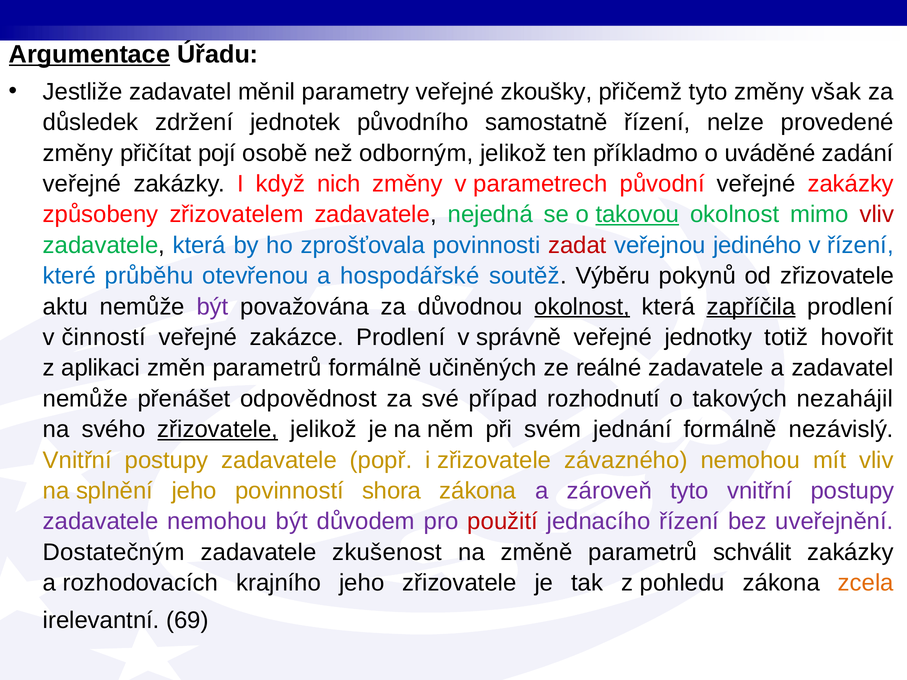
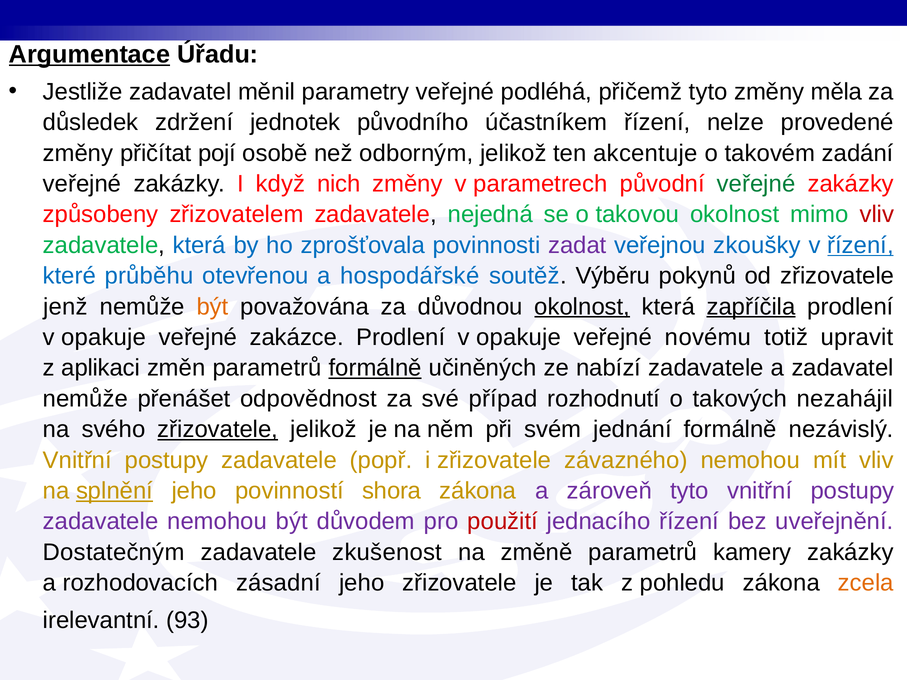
zkoušky: zkoušky -> podléhá
však: však -> měla
samostatně: samostatně -> účastníkem
příkladmo: příkladmo -> akcentuje
uváděné: uváděné -> takovém
veřejné at (756, 184) colour: black -> green
takovou underline: present -> none
zadat colour: red -> purple
jediného: jediného -> zkoušky
řízení at (860, 245) underline: none -> present
aktu: aktu -> jenž
být at (213, 307) colour: purple -> orange
činností at (104, 337): činností -> opakuje
zakázce Prodlení v správně: správně -> opakuje
jednotky: jednotky -> novému
hovořit: hovořit -> upravit
formálně at (375, 368) underline: none -> present
reálné: reálné -> nabízí
splnění underline: none -> present
schválit: schválit -> kamery
krajního: krajního -> zásadní
69: 69 -> 93
